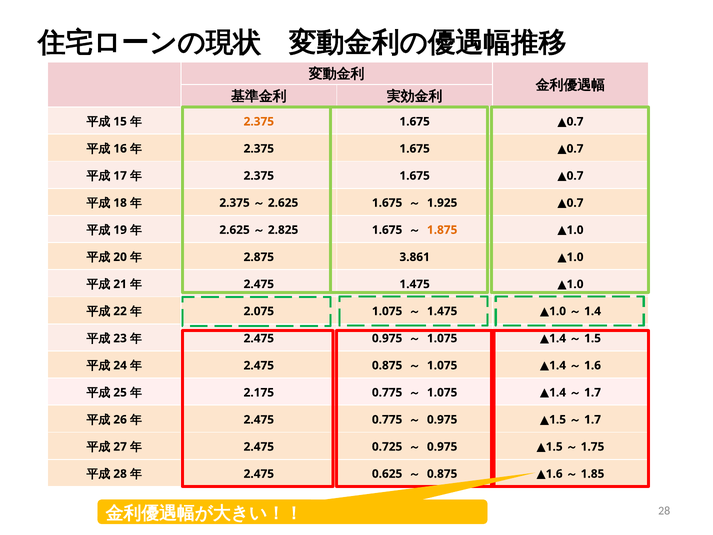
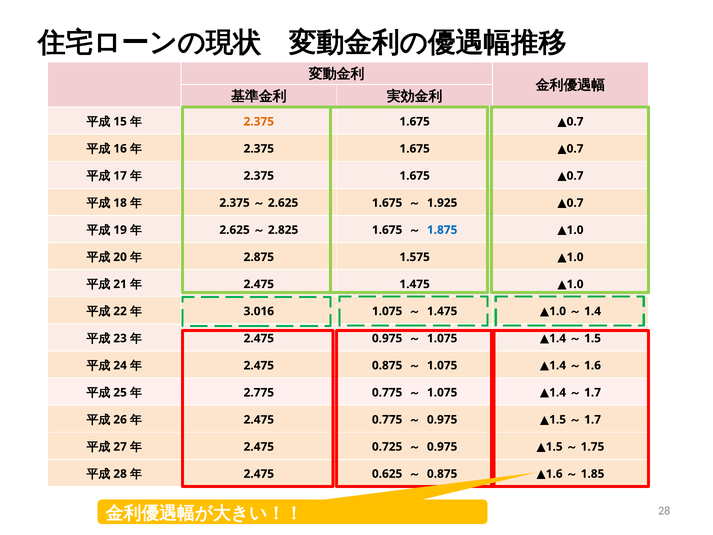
1.875 colour: orange -> blue
3.861: 3.861 -> 1.575
2.075: 2.075 -> 3.016
2.175: 2.175 -> 2.775
